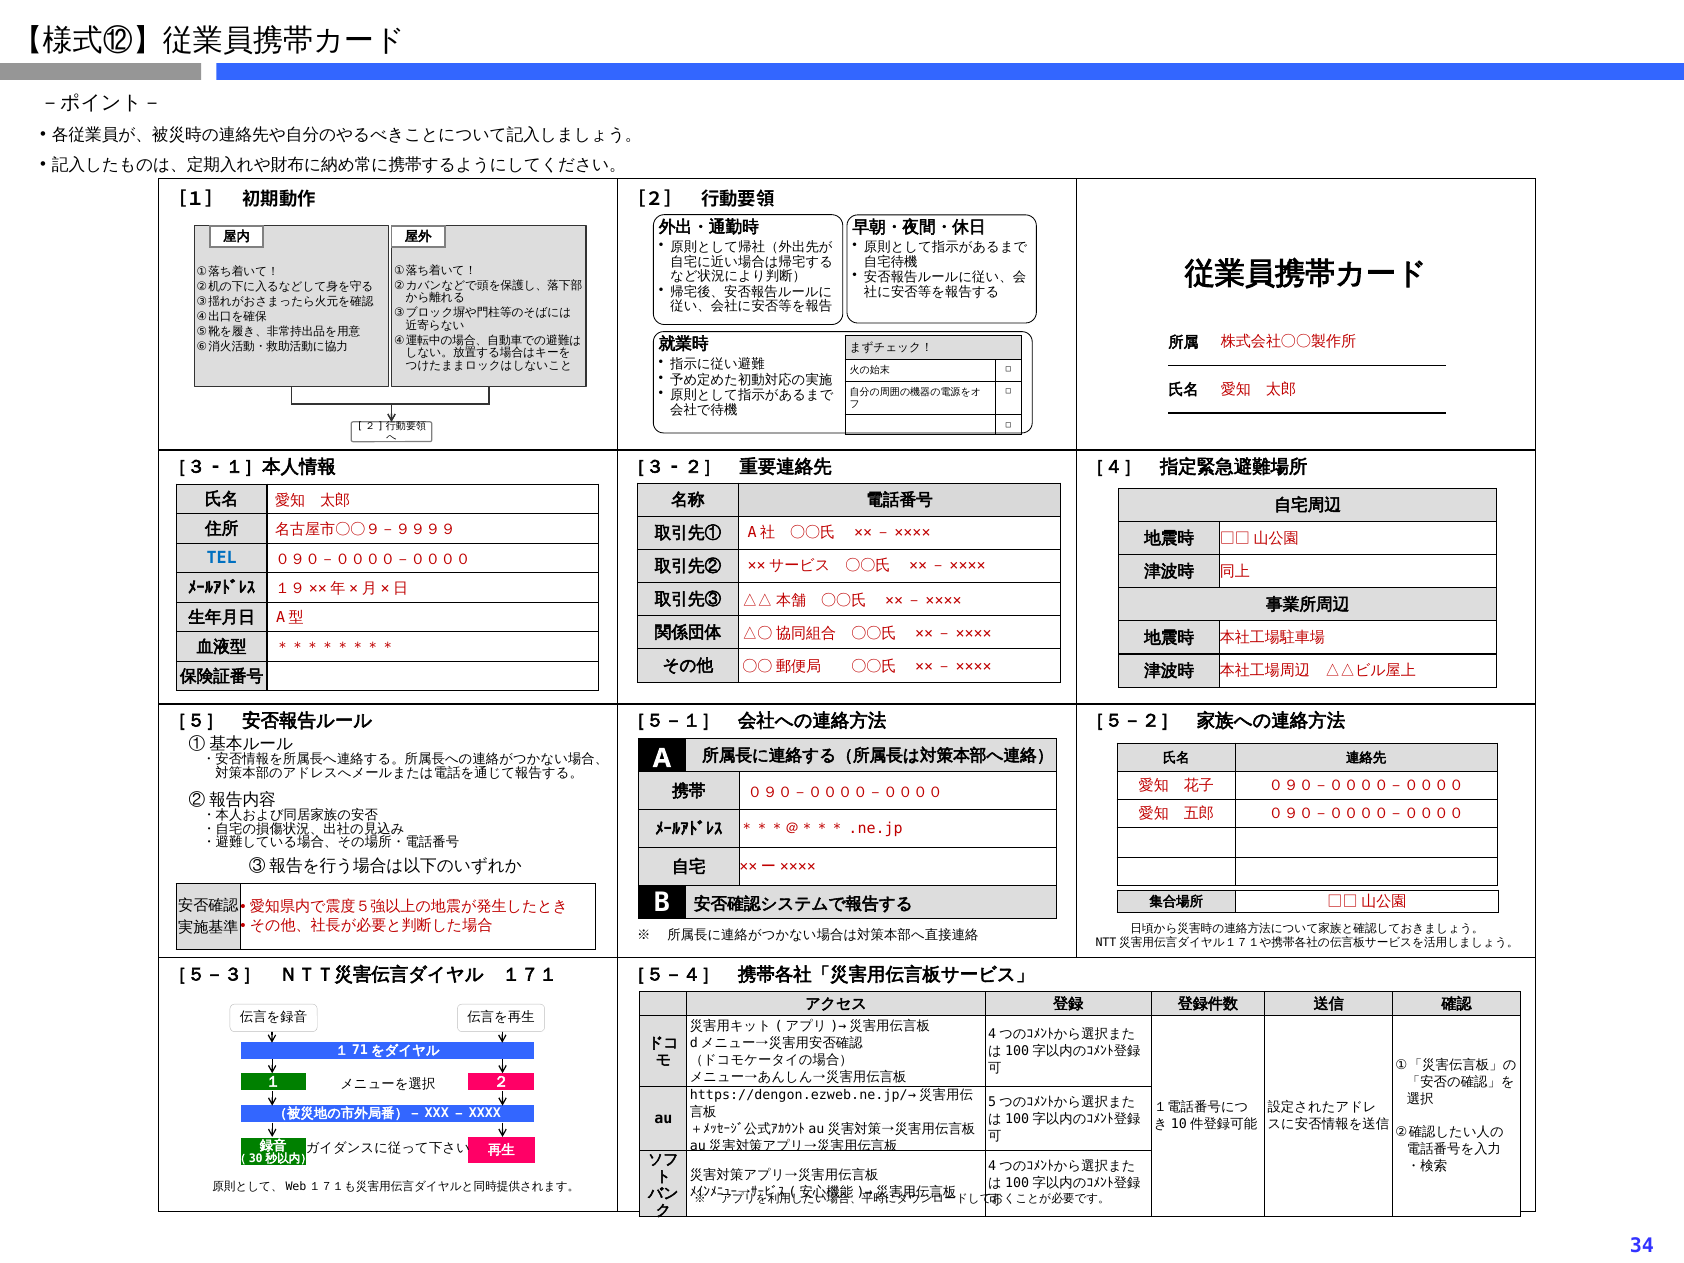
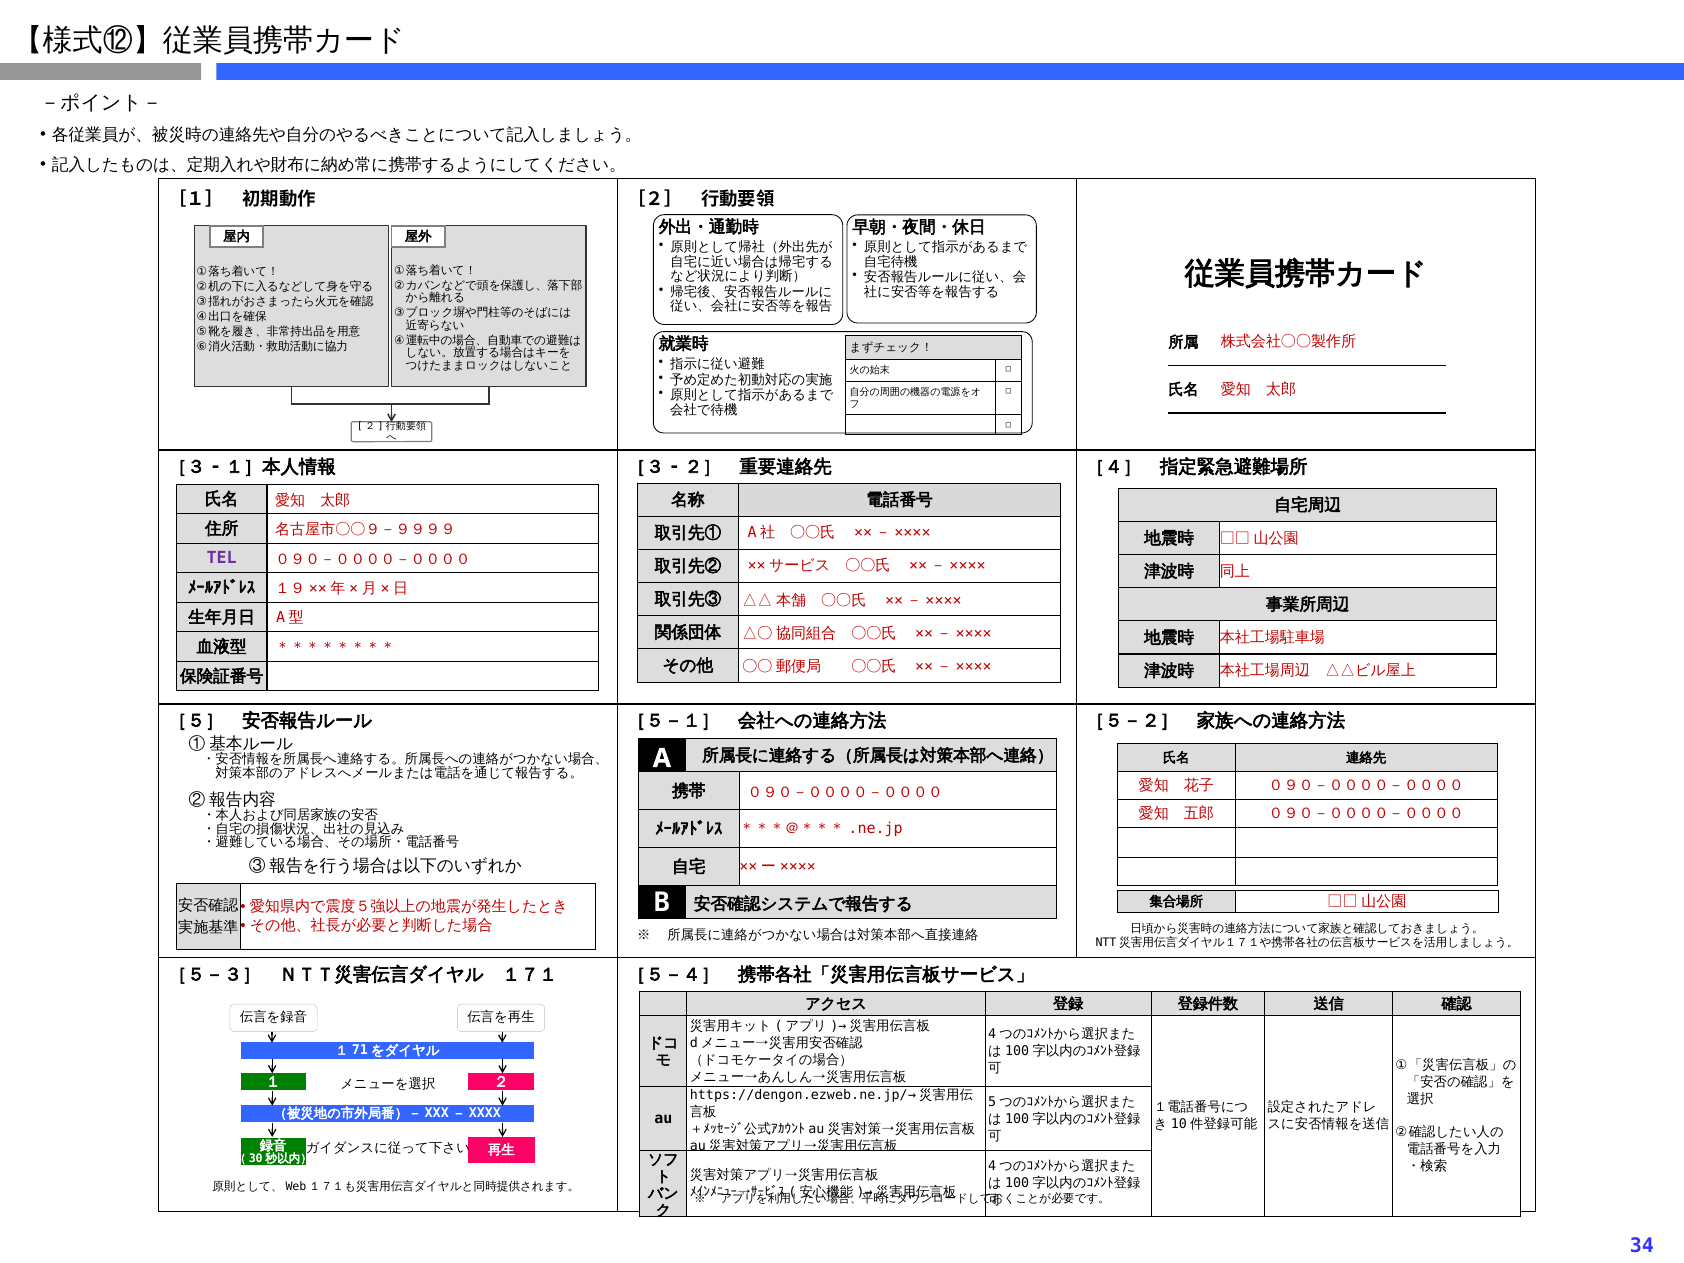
TEL colour: blue -> purple
